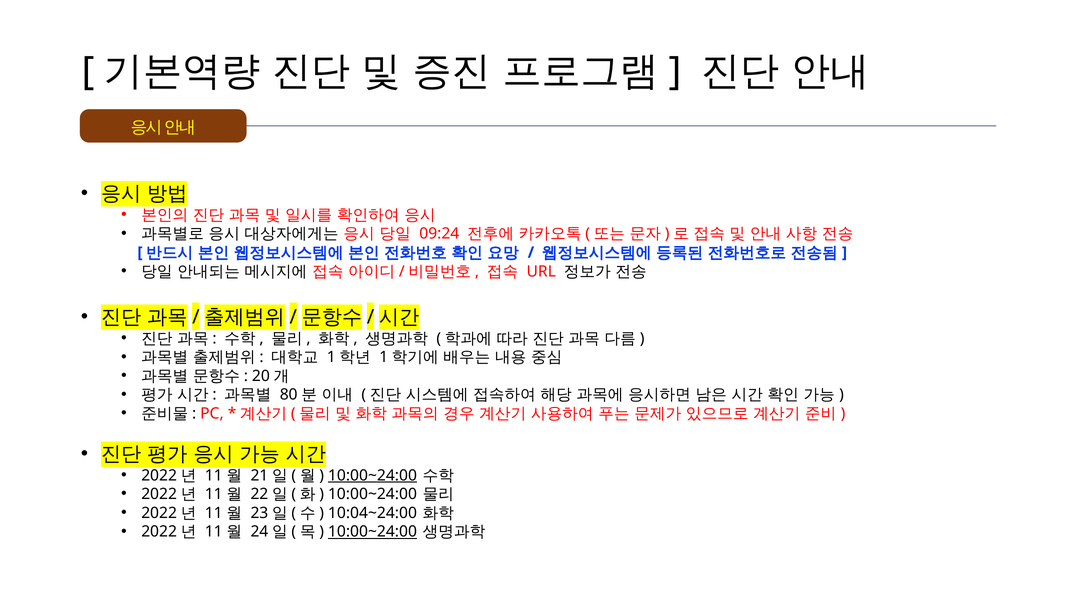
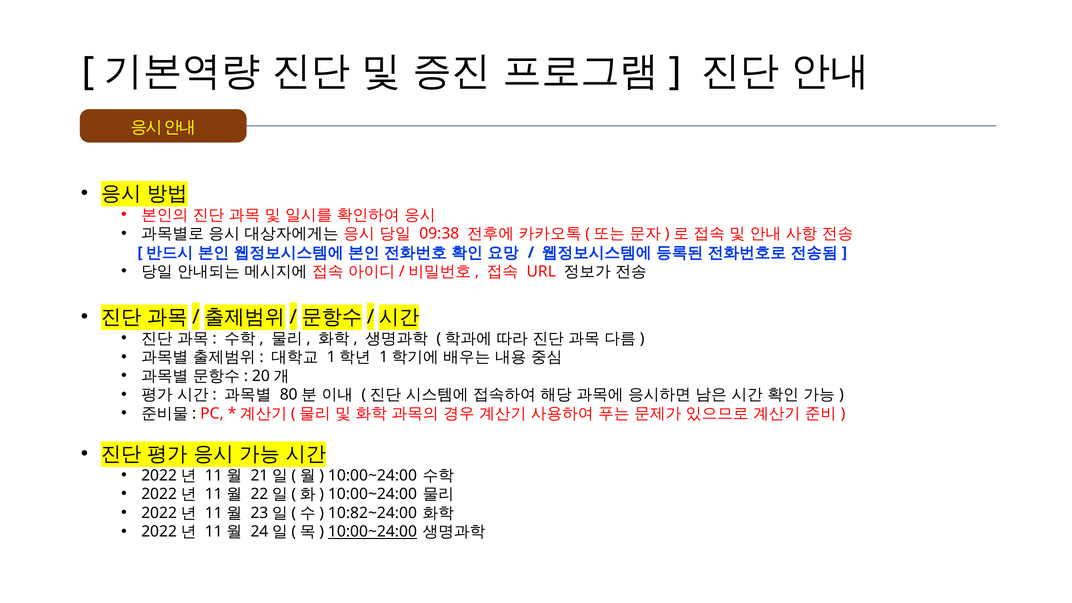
09:24: 09:24 -> 09:38
10:00~24:00 at (372, 475) underline: present -> none
10:04~24:00: 10:04~24:00 -> 10:82~24:00
